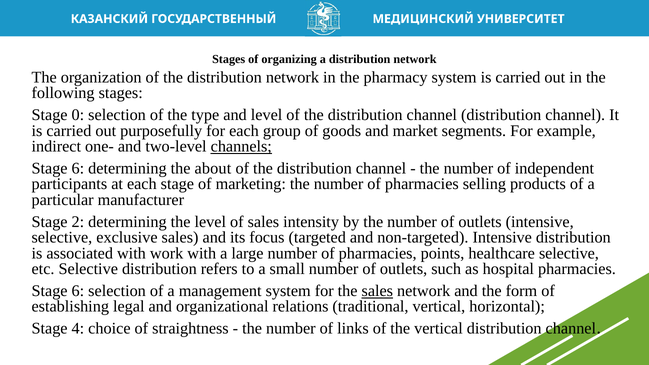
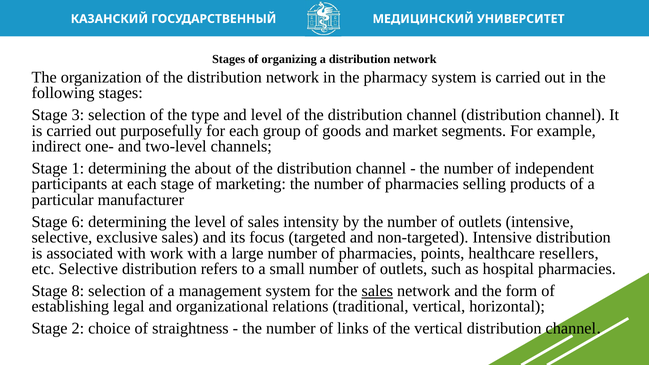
0: 0 -> 3
channels underline: present -> none
6 at (78, 168): 6 -> 1
2: 2 -> 6
healthcare selective: selective -> resellers
6 at (78, 291): 6 -> 8
4: 4 -> 2
